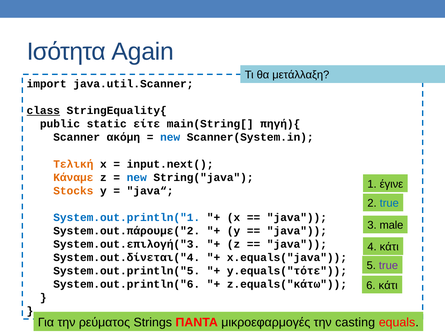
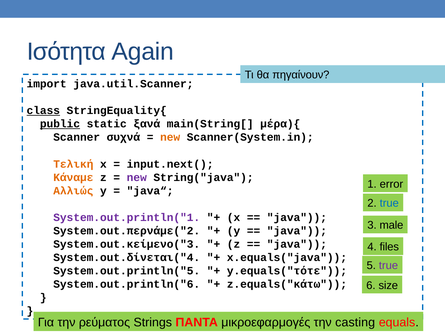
μετάλλαξη: μετάλλαξη -> πηγαίνουν
public underline: none -> present
είτε: είτε -> ξανά
πηγή){: πηγή){ -> μέρα){
ακόμη: ακόμη -> συχνά
new at (170, 137) colour: blue -> orange
new at (137, 177) colour: blue -> purple
έγινε: έγινε -> error
Stocks: Stocks -> Αλλιώς
System.out.println("1 colour: blue -> purple
System.out.πάρουμε("2: System.out.πάρουμε("2 -> System.out.περνάμε("2
System.out.επιλογή("3: System.out.επιλογή("3 -> System.out.κείμενο("3
4 κάτι: κάτι -> files
6 κάτι: κάτι -> size
